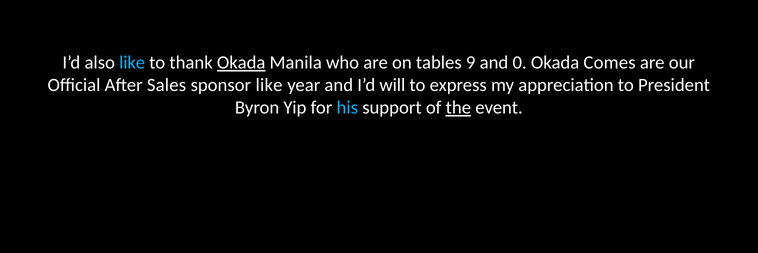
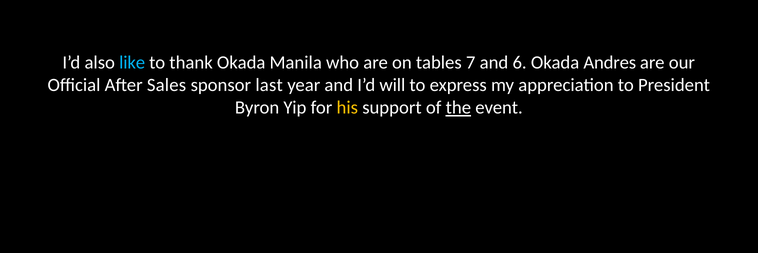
Okada at (241, 63) underline: present -> none
9: 9 -> 7
0: 0 -> 6
Comes: Comes -> Andres
sponsor like: like -> last
his colour: light blue -> yellow
